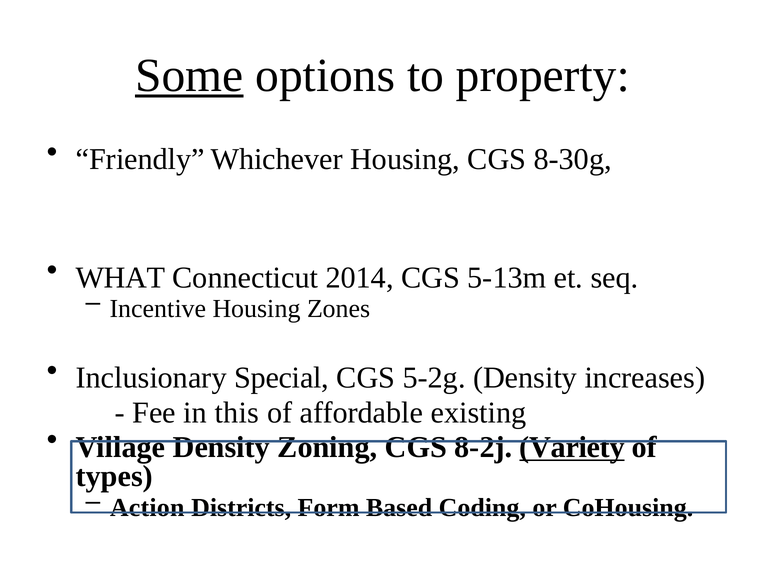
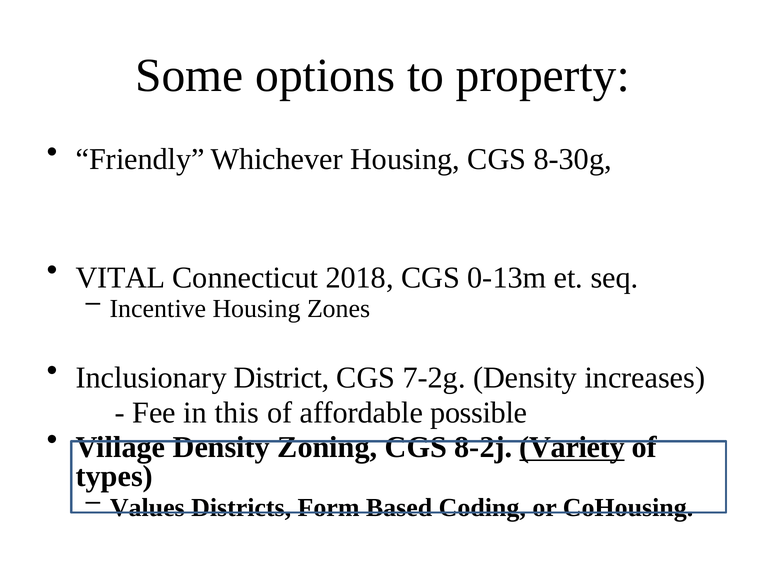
Some underline: present -> none
WHAT: WHAT -> VITAL
2014: 2014 -> 2018
5-13m: 5-13m -> 0-13m
Special: Special -> District
5-2g: 5-2g -> 7-2g
existing: existing -> possible
Action: Action -> Values
